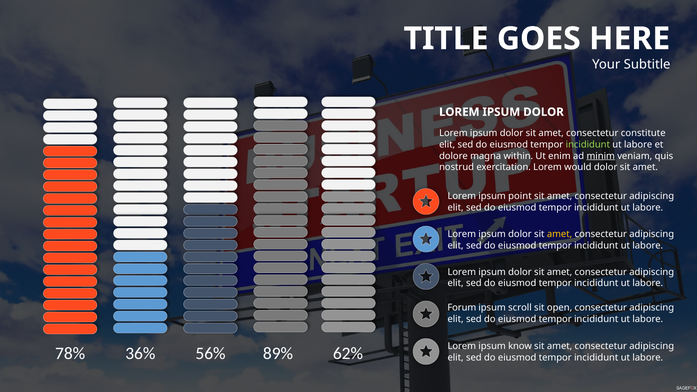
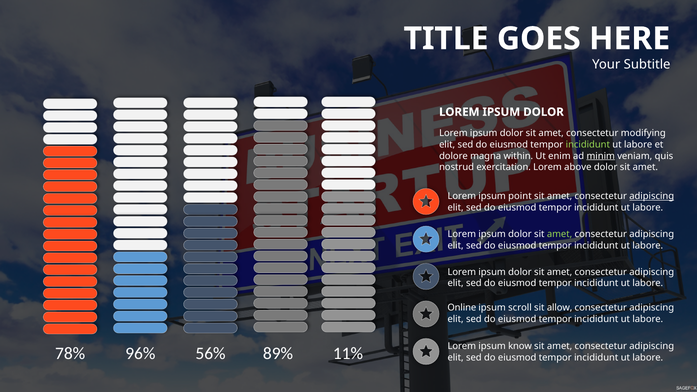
constitute: constitute -> modifying
would: would -> above
adipiscing at (652, 196) underline: none -> present
amet at (560, 234) colour: yellow -> light green
Forum: Forum -> Online
open: open -> allow
36%: 36% -> 96%
62%: 62% -> 11%
